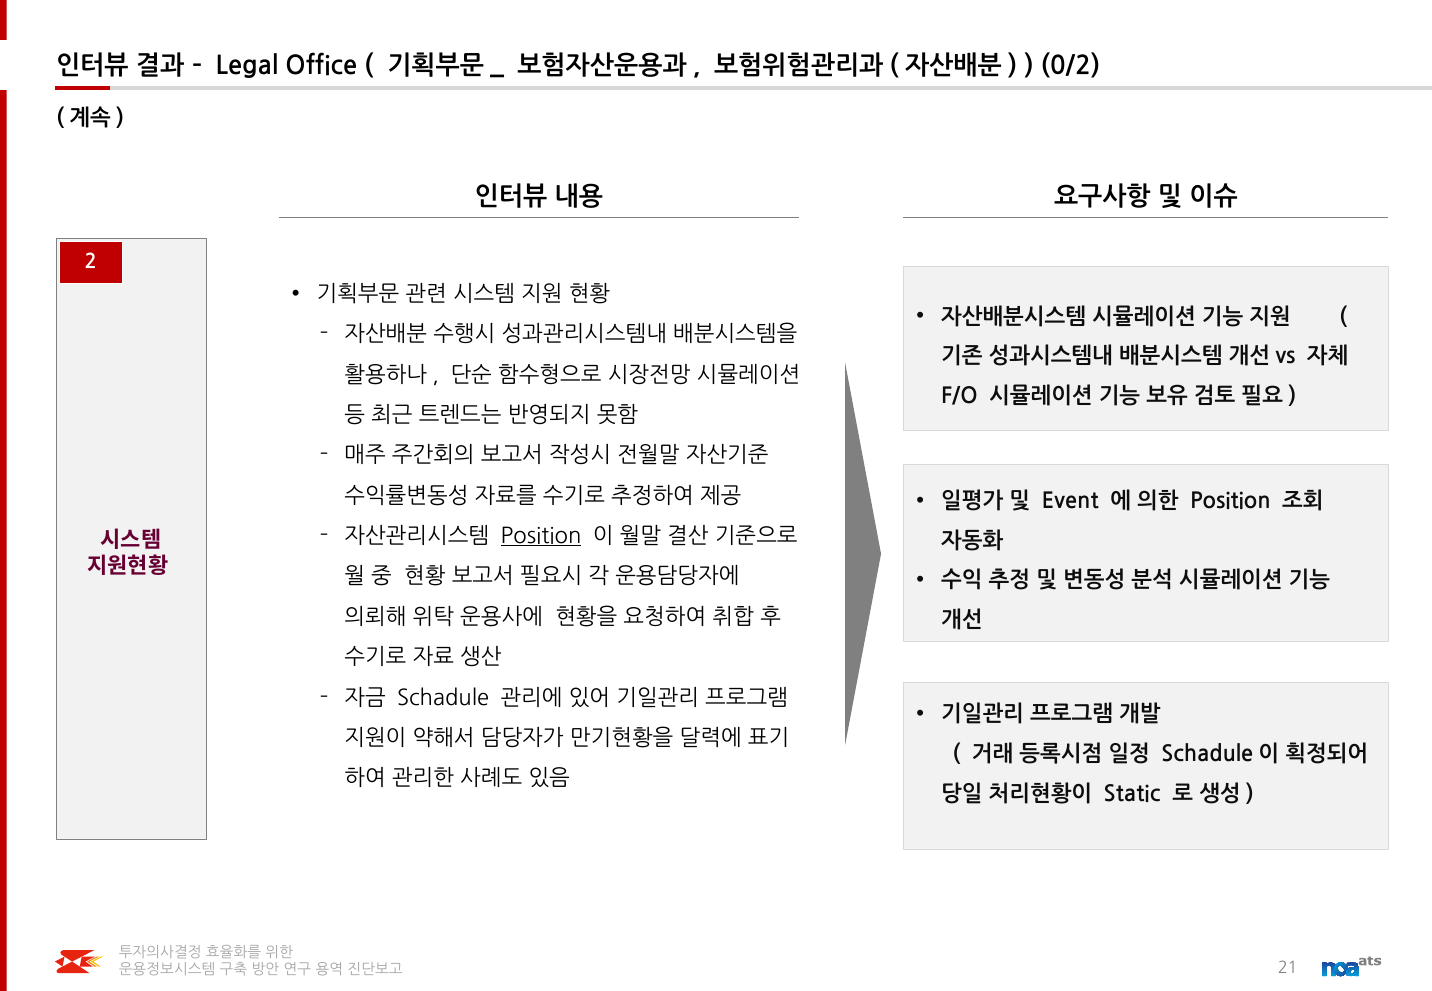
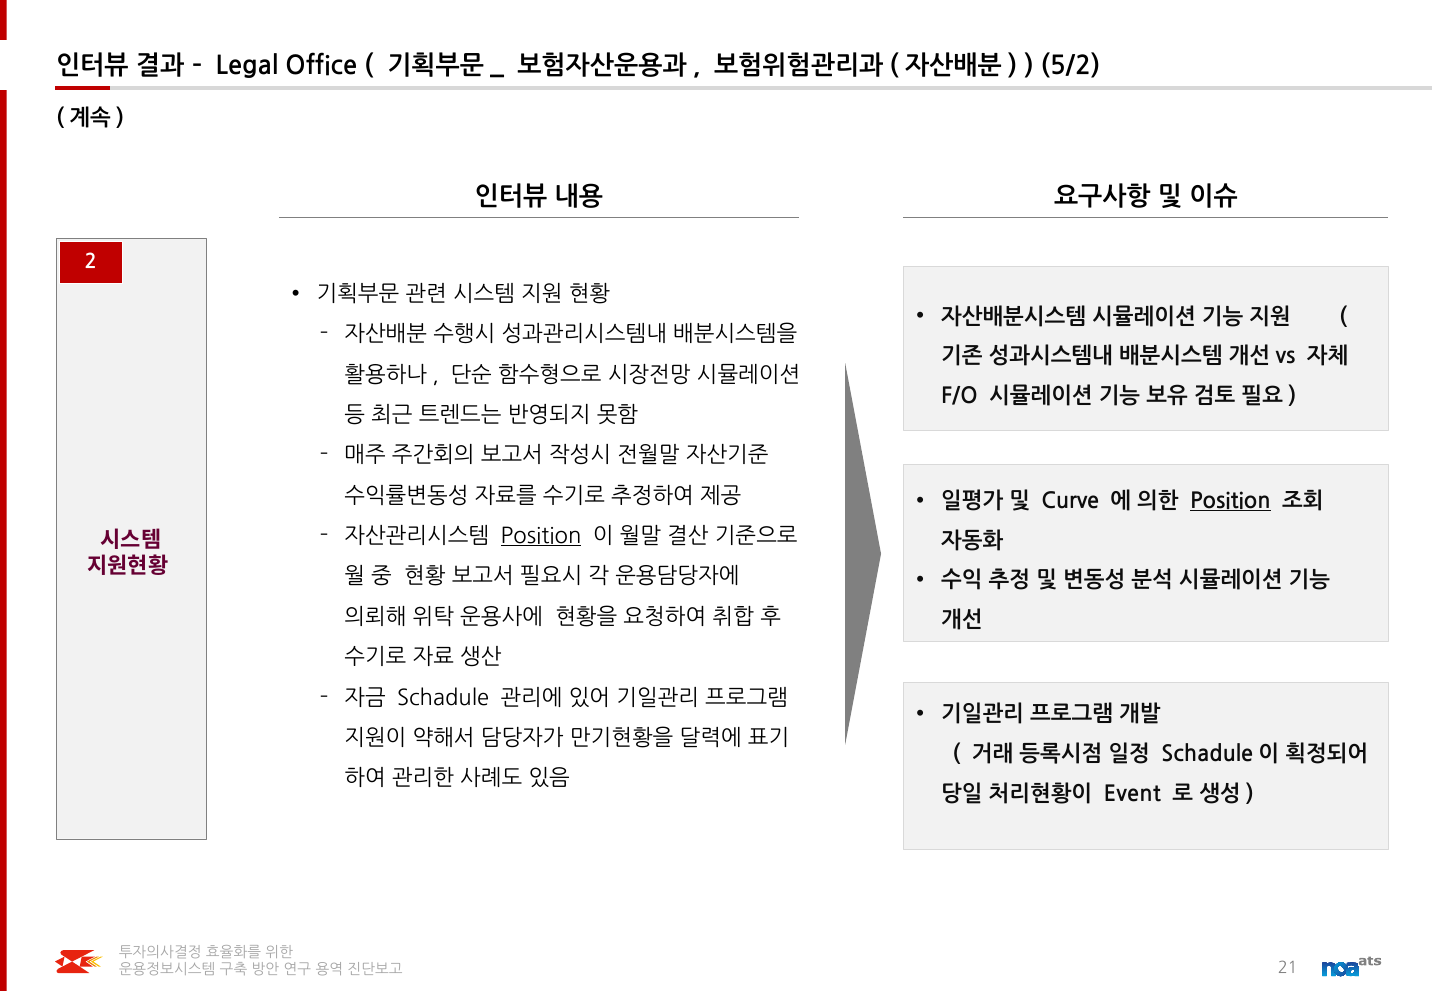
0/2: 0/2 -> 5/2
Event: Event -> Curve
Position at (1230, 502) underline: none -> present
Static: Static -> Event
